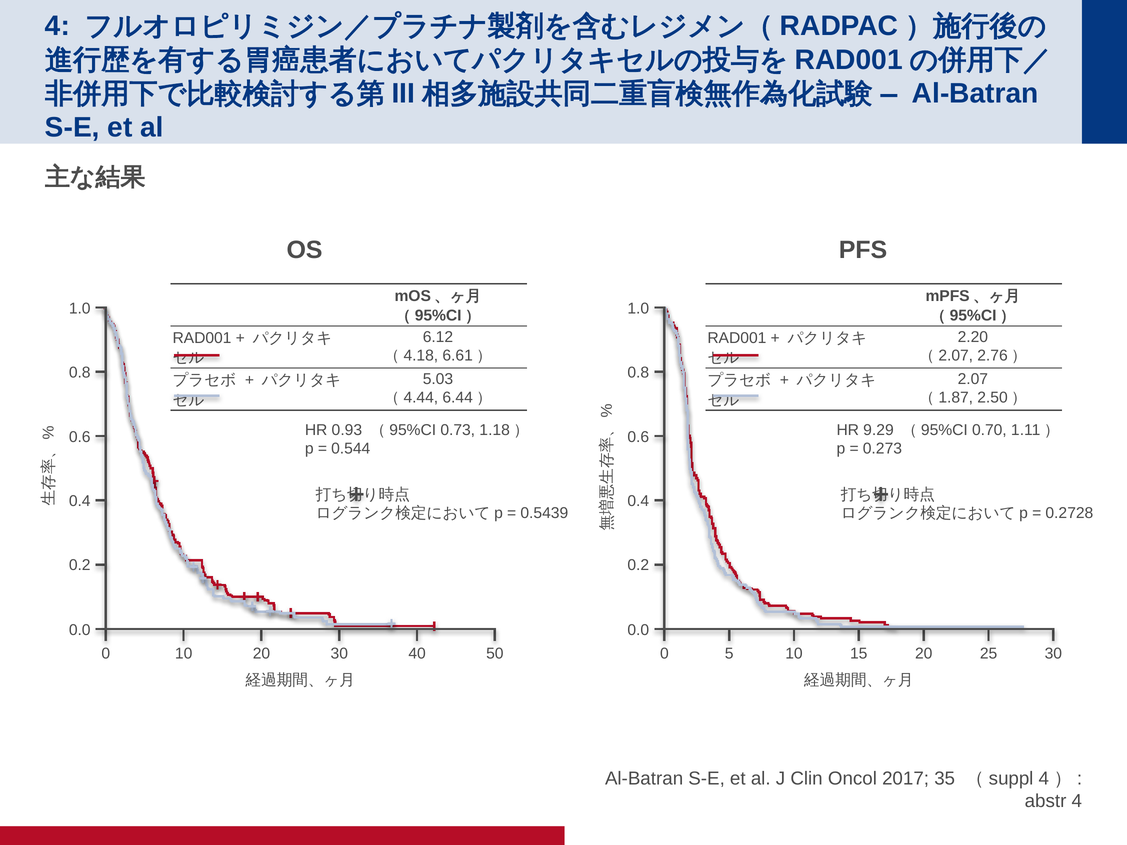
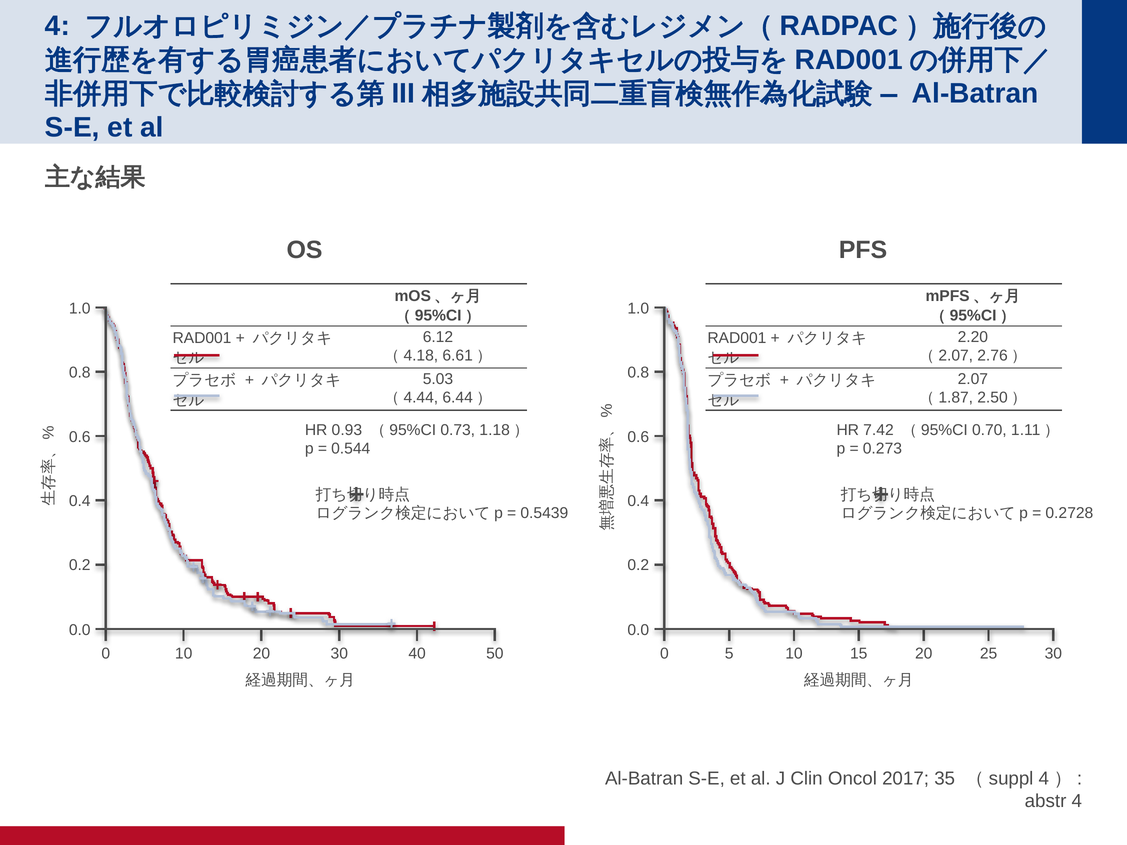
9.29: 9.29 -> 7.42
